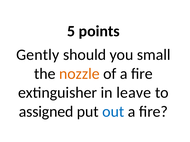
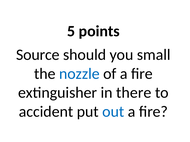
Gently: Gently -> Source
nozzle colour: orange -> blue
leave: leave -> there
assigned: assigned -> accident
